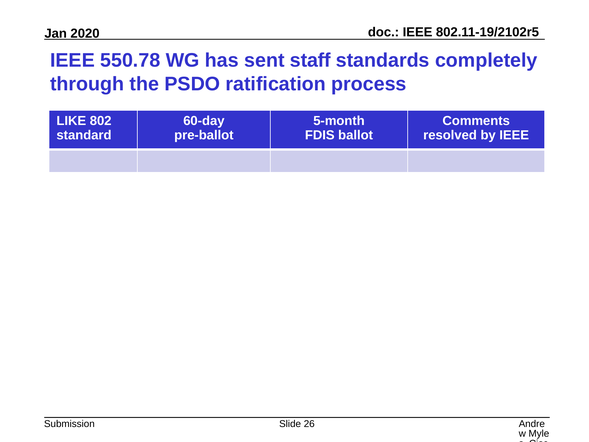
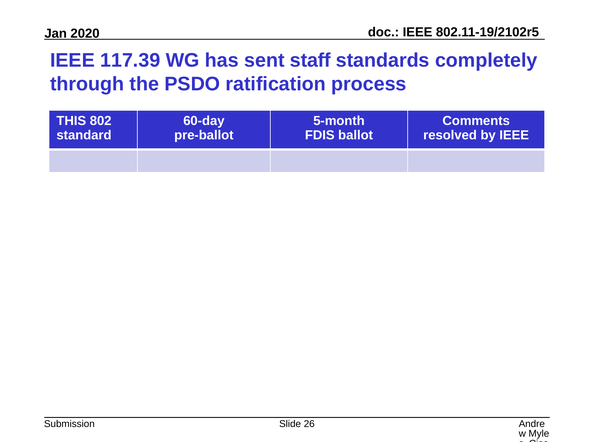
550.78: 550.78 -> 117.39
LIKE: LIKE -> THIS
